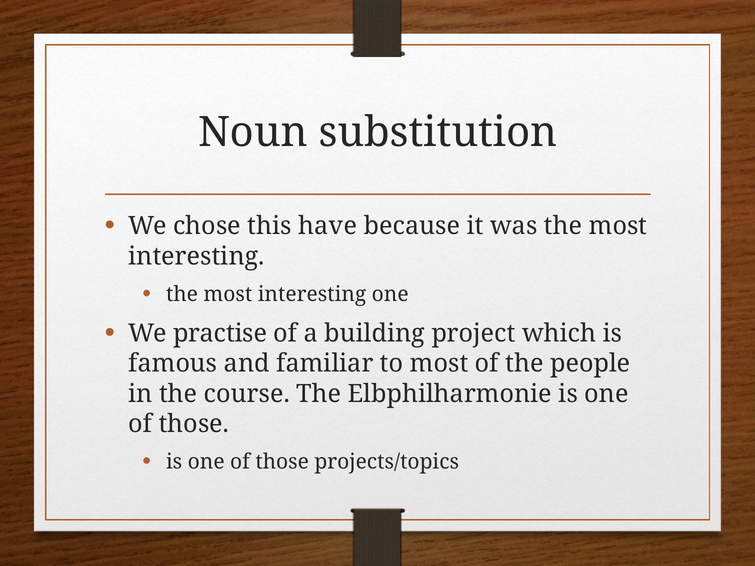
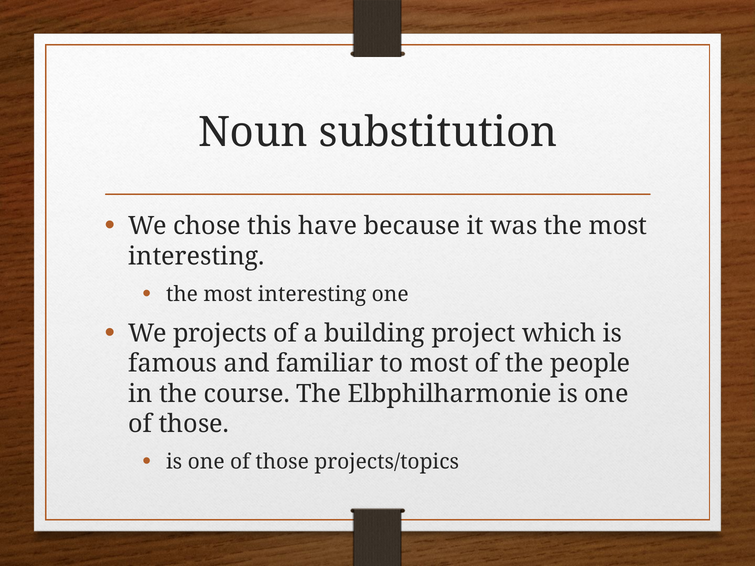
practise: practise -> projects
